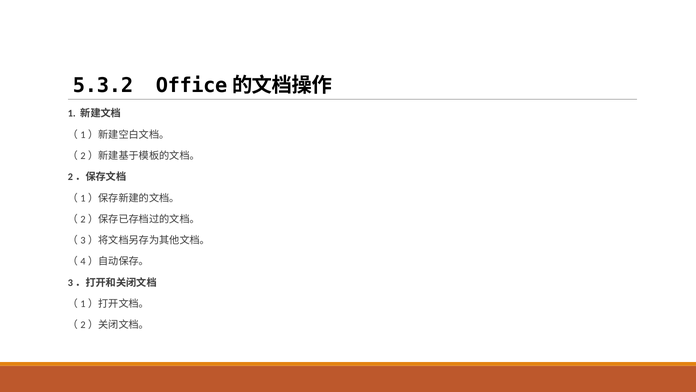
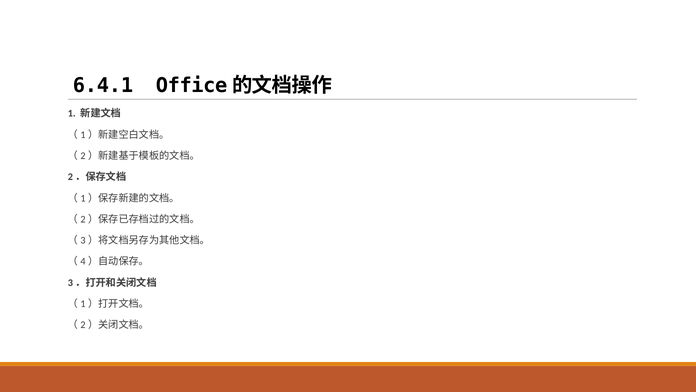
5.3.2: 5.3.2 -> 6.4.1
